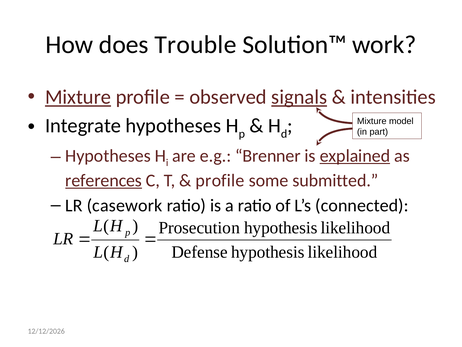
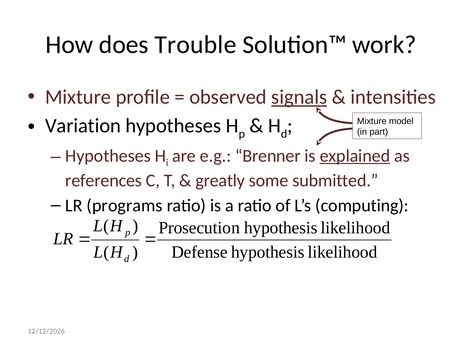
Mixture at (78, 97) underline: present -> none
Integrate: Integrate -> Variation
references underline: present -> none
profile at (220, 180): profile -> greatly
casework: casework -> programs
connected: connected -> computing
